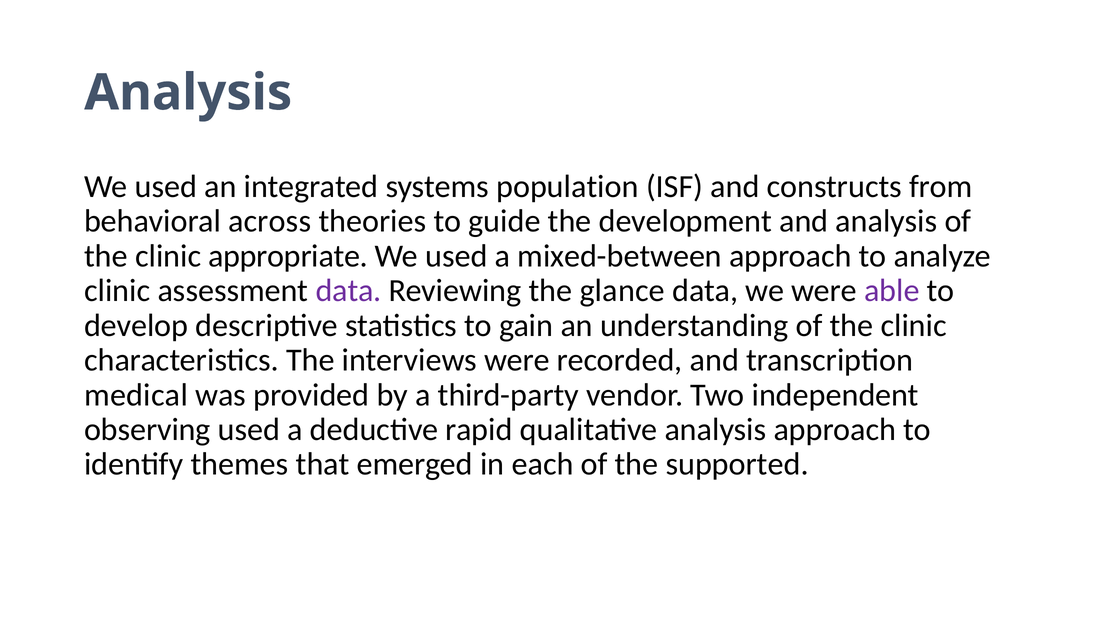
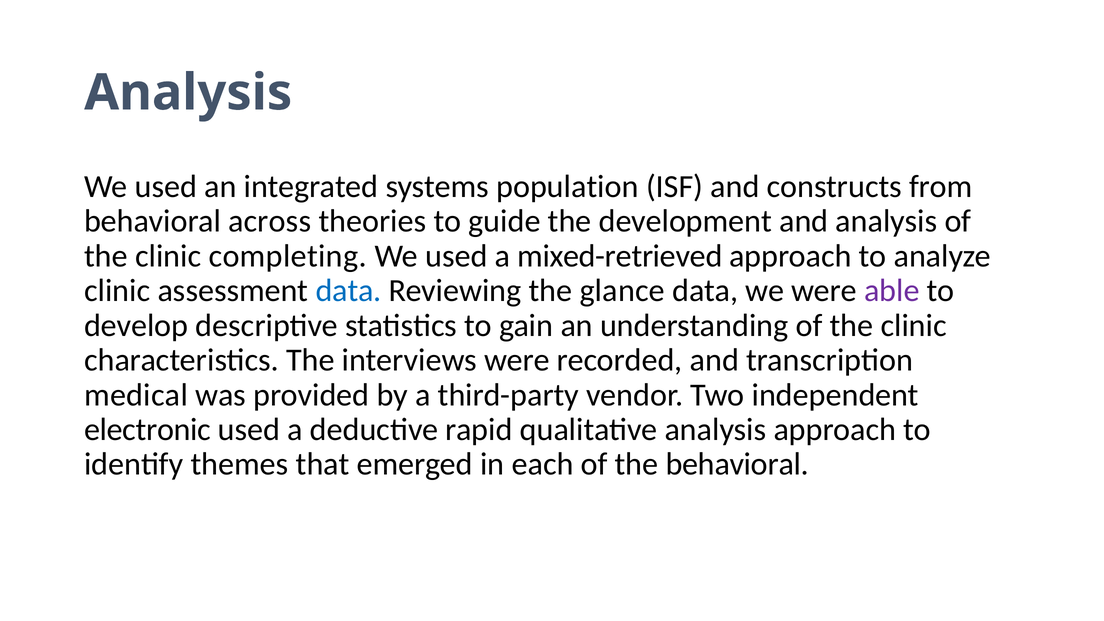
appropriate: appropriate -> completing
mixed-between: mixed-between -> mixed-retrieved
data at (349, 291) colour: purple -> blue
observing: observing -> electronic
the supported: supported -> behavioral
